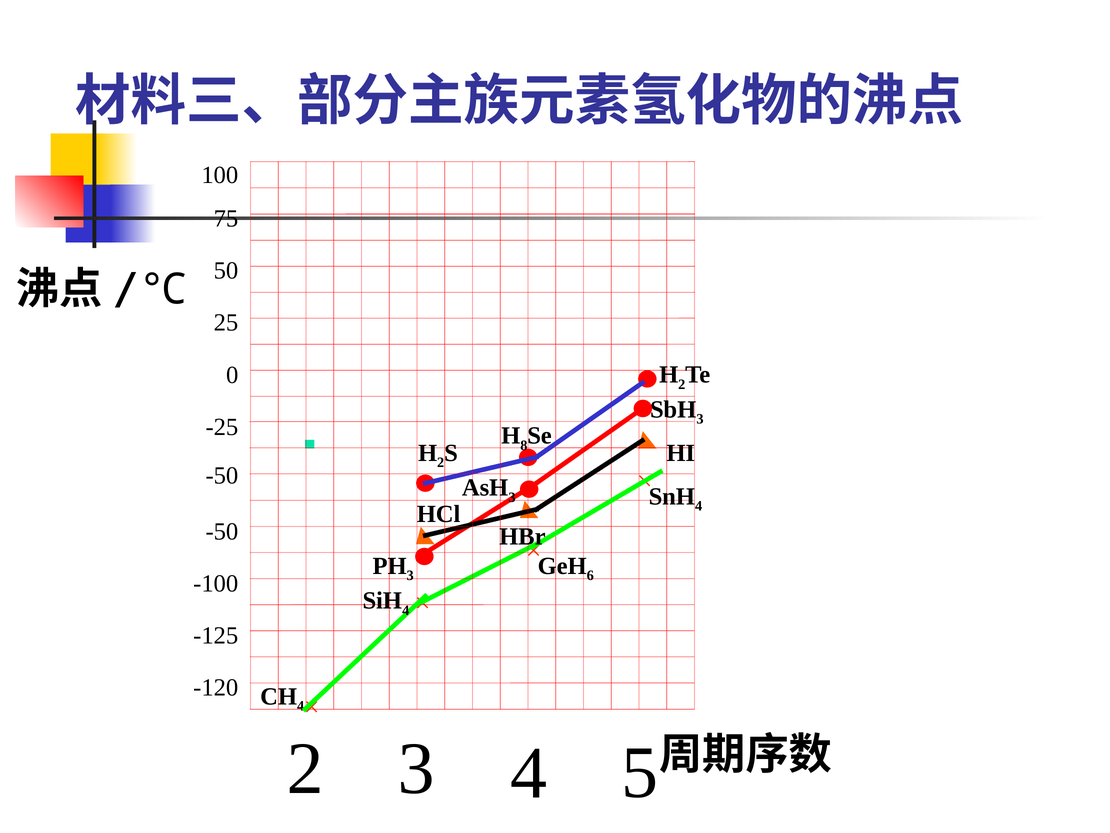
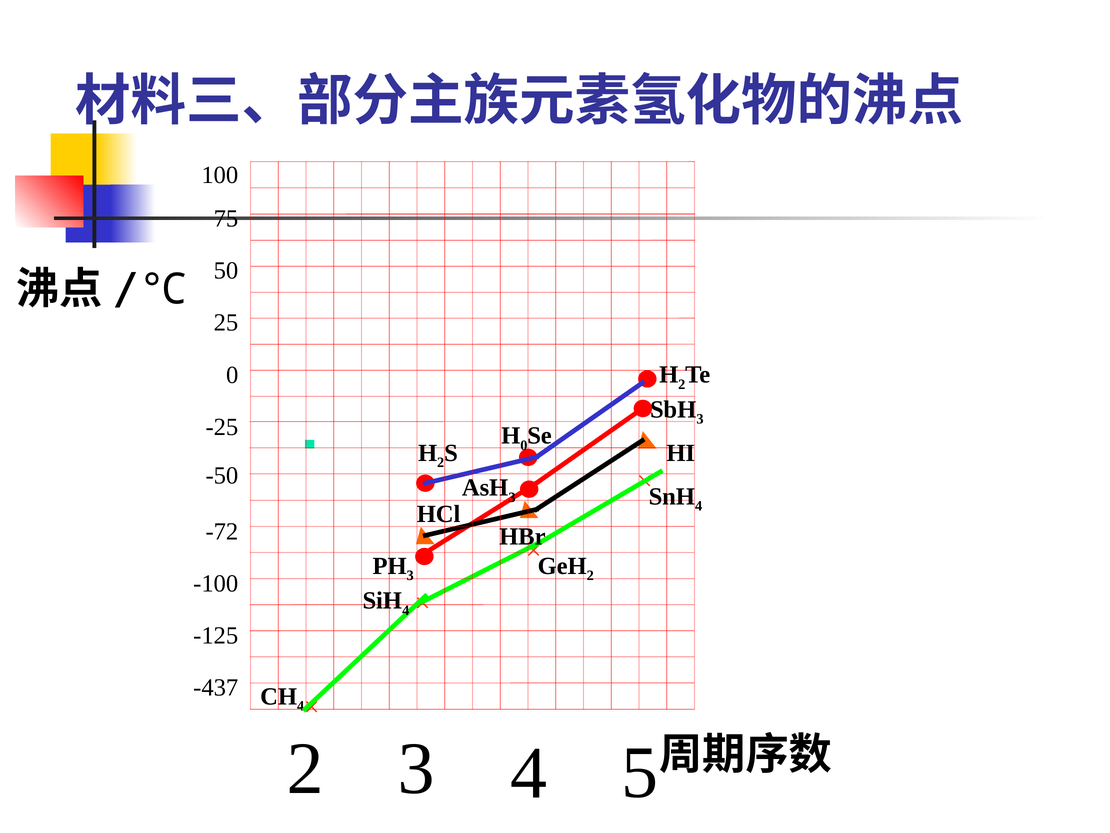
8 at (524, 445): 8 -> 0
-50 at (222, 531): -50 -> -72
6 at (590, 575): 6 -> 2
-120: -120 -> -437
